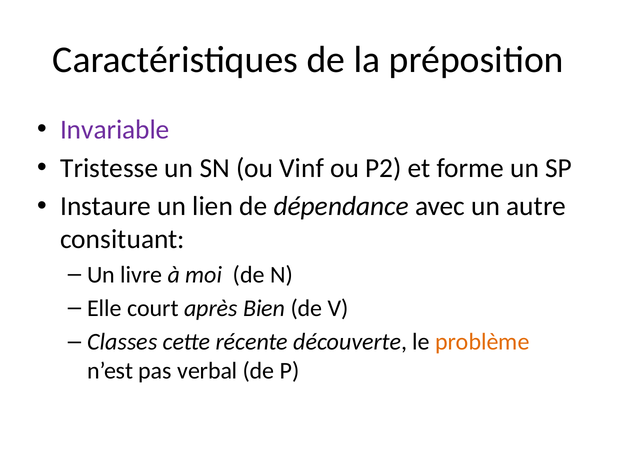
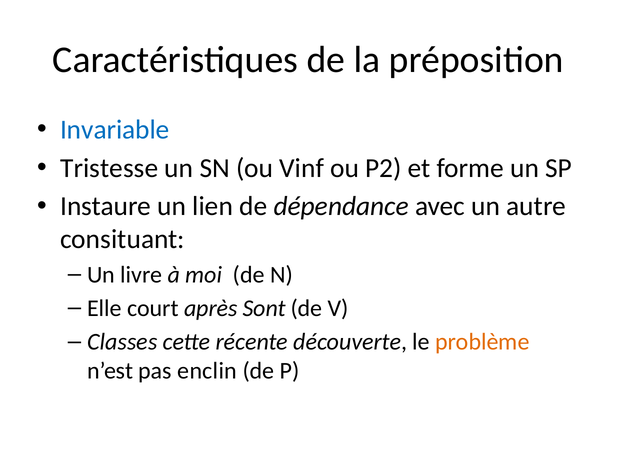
Invariable colour: purple -> blue
Bien: Bien -> Sont
verbal: verbal -> enclin
